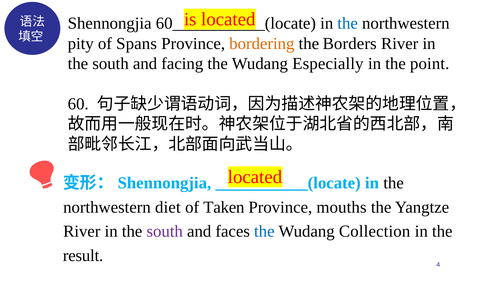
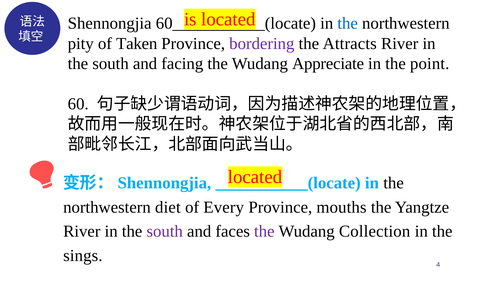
Spans: Spans -> Taken
bordering colour: orange -> purple
Borders: Borders -> Attracts
Especially: Especially -> Appreciate
Taken: Taken -> Every
the at (264, 231) colour: blue -> purple
result: result -> sings
